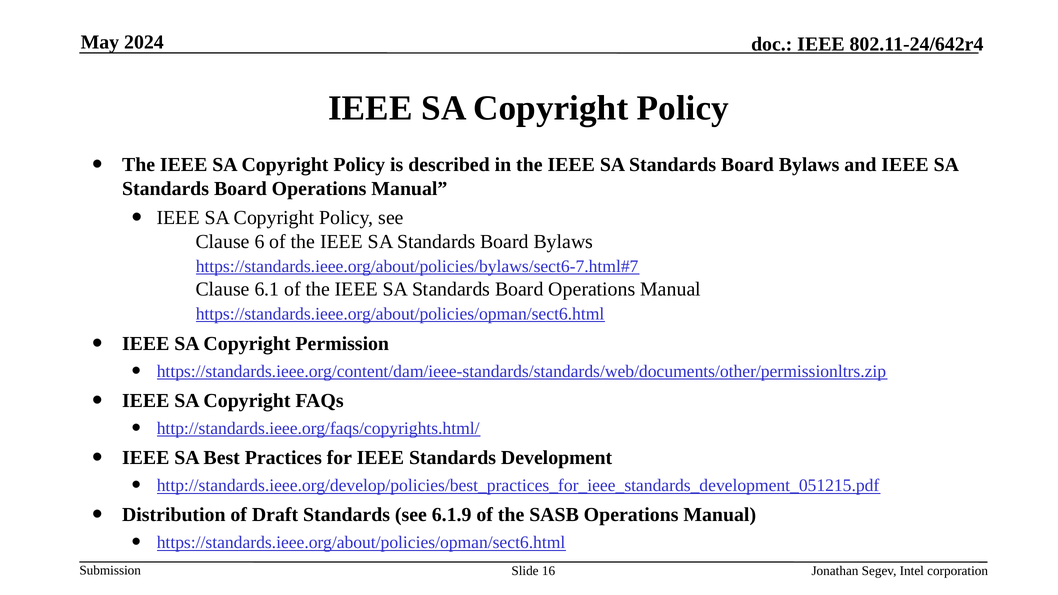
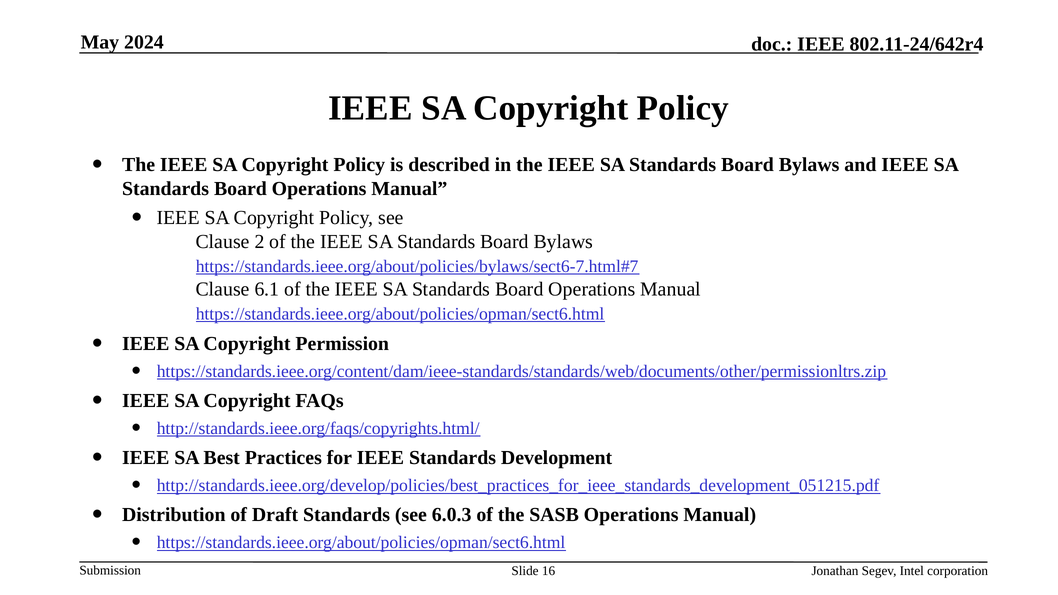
6: 6 -> 2
6.1.9: 6.1.9 -> 6.0.3
